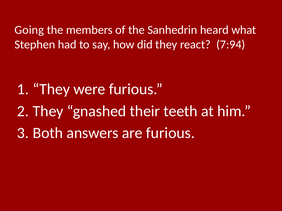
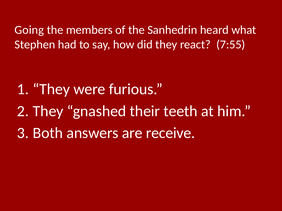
7:94: 7:94 -> 7:55
are furious: furious -> receive
